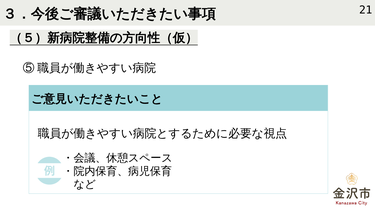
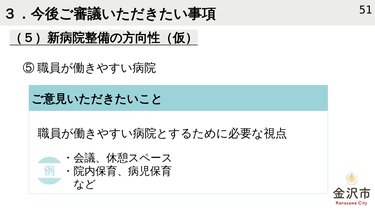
21: 21 -> 51
